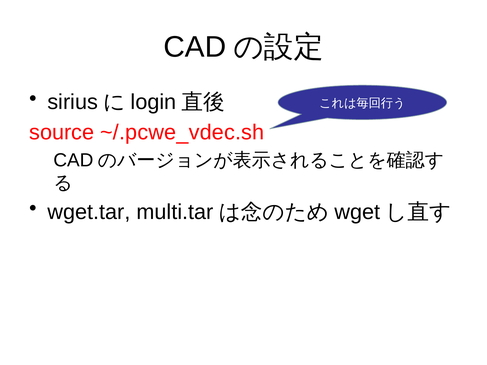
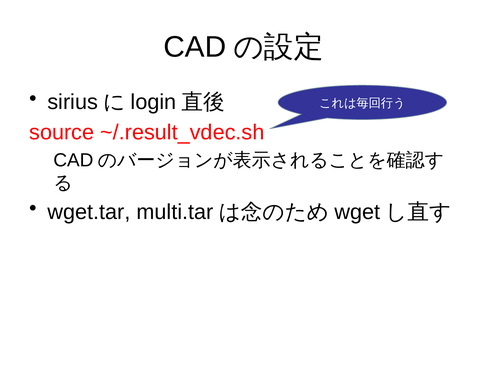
~/.pcwe_vdec.sh: ~/.pcwe_vdec.sh -> ~/.result_vdec.sh
